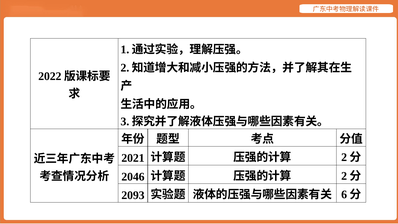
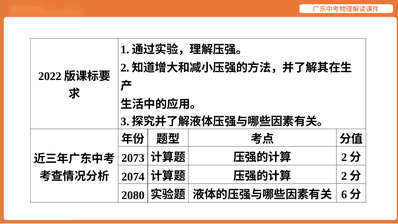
2021: 2021 -> 2073
2046: 2046 -> 2074
2093: 2093 -> 2080
